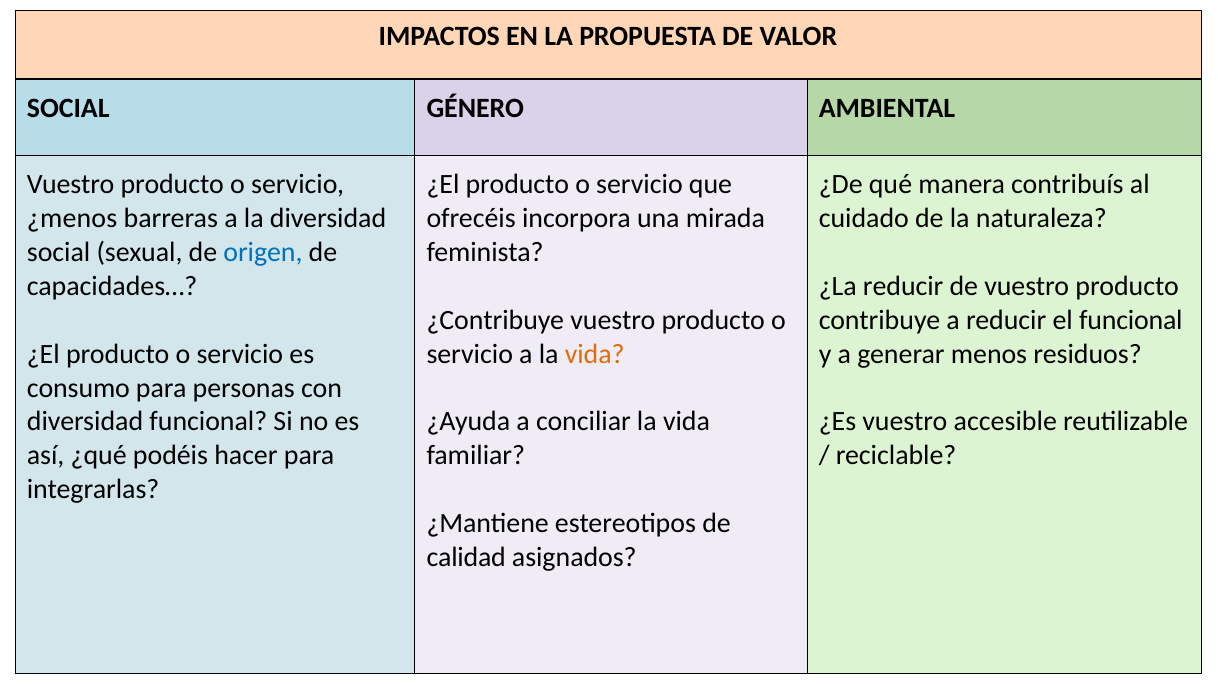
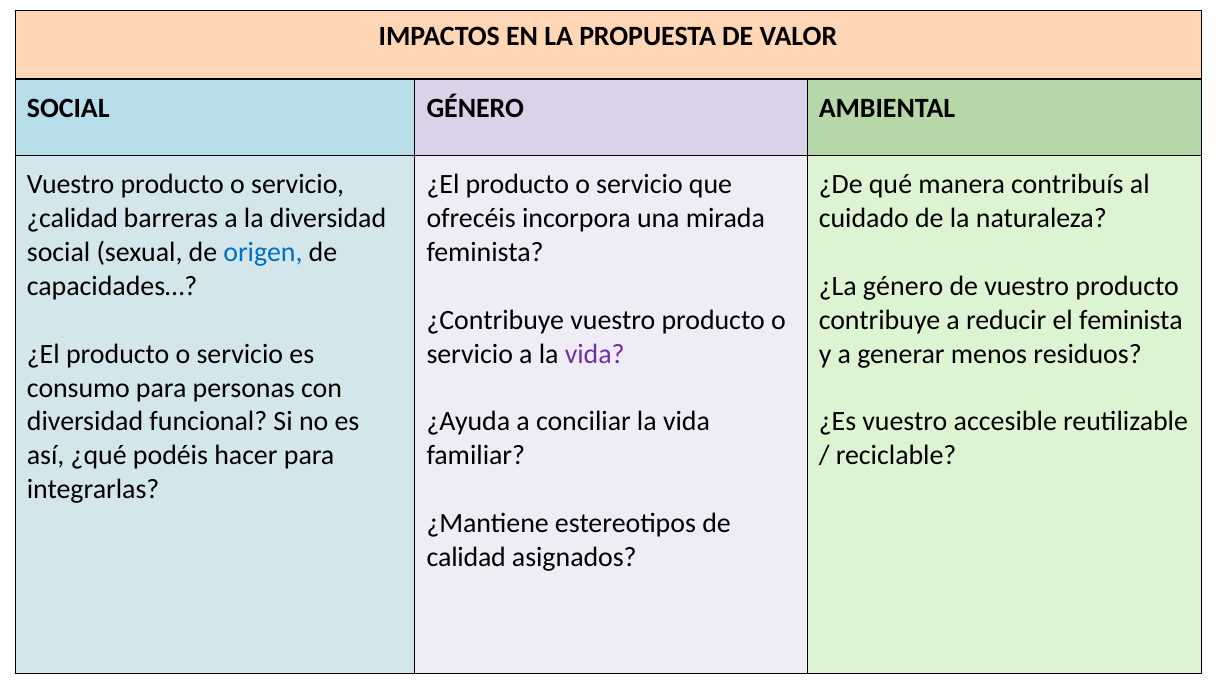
¿menos: ¿menos -> ¿calidad
¿La reducir: reducir -> género
el funcional: funcional -> feminista
vida at (595, 354) colour: orange -> purple
